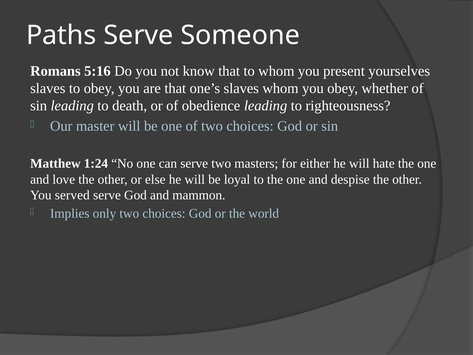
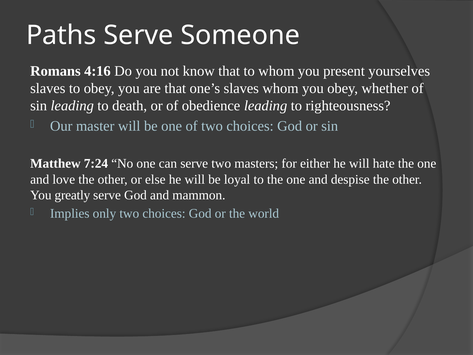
5:16: 5:16 -> 4:16
1:24: 1:24 -> 7:24
served: served -> greatly
